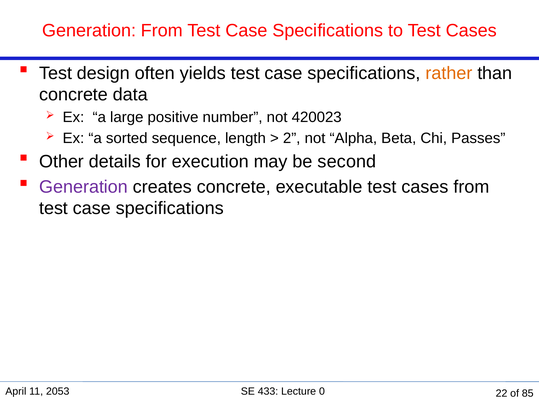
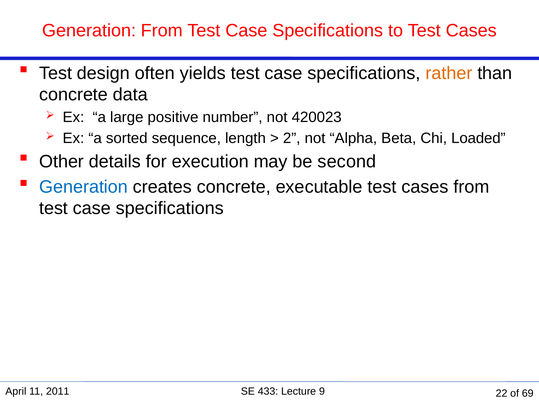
Passes: Passes -> Loaded
Generation at (84, 187) colour: purple -> blue
2053: 2053 -> 2011
0: 0 -> 9
85: 85 -> 69
